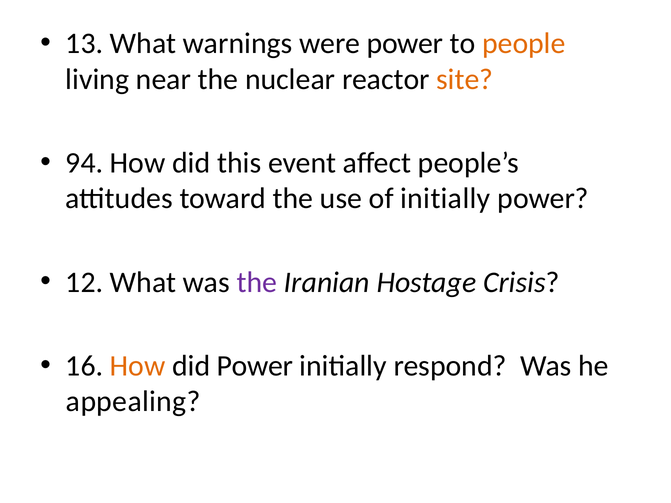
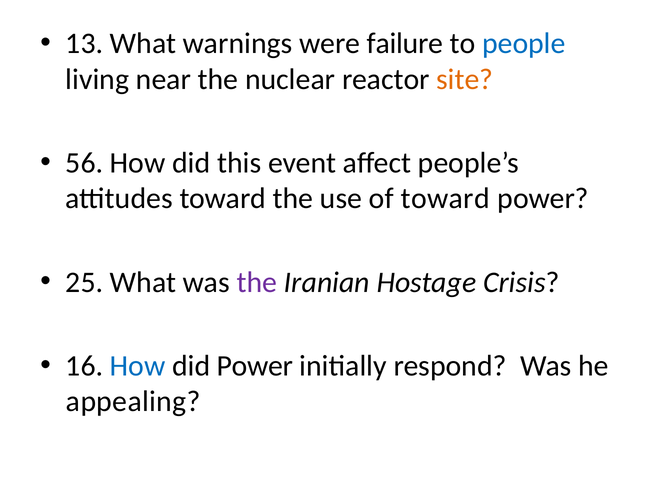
were power: power -> failure
people colour: orange -> blue
94: 94 -> 56
of initially: initially -> toward
12: 12 -> 25
How at (138, 366) colour: orange -> blue
